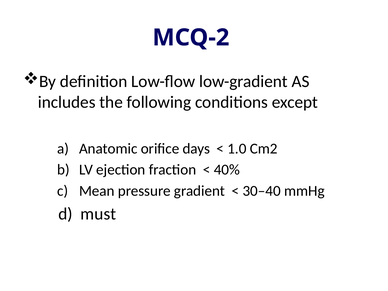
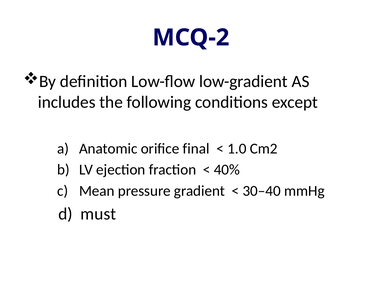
days: days -> final
